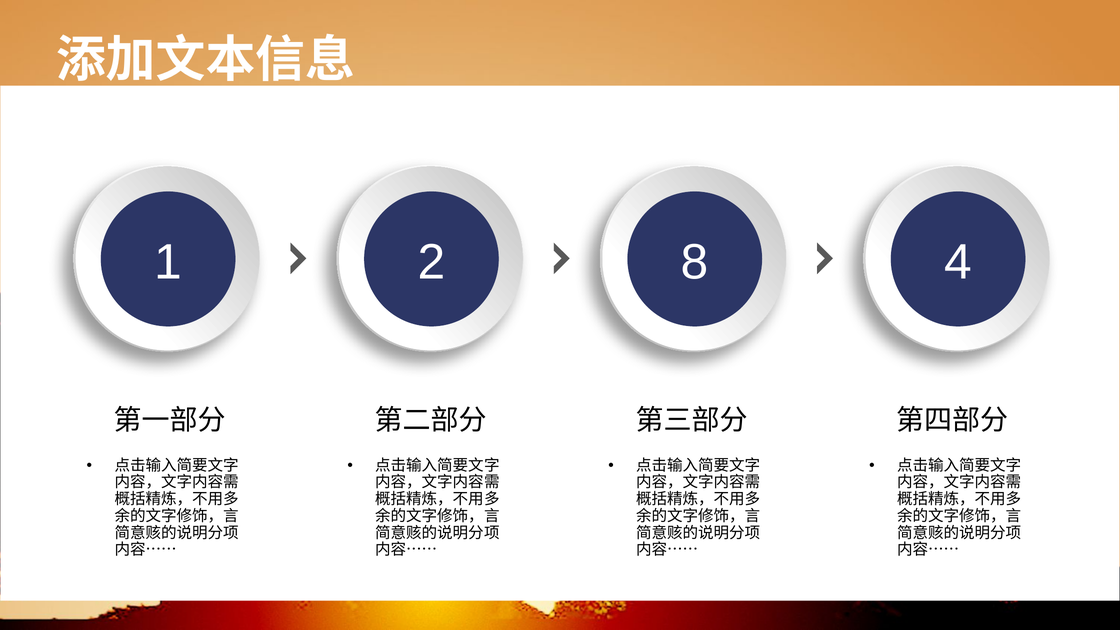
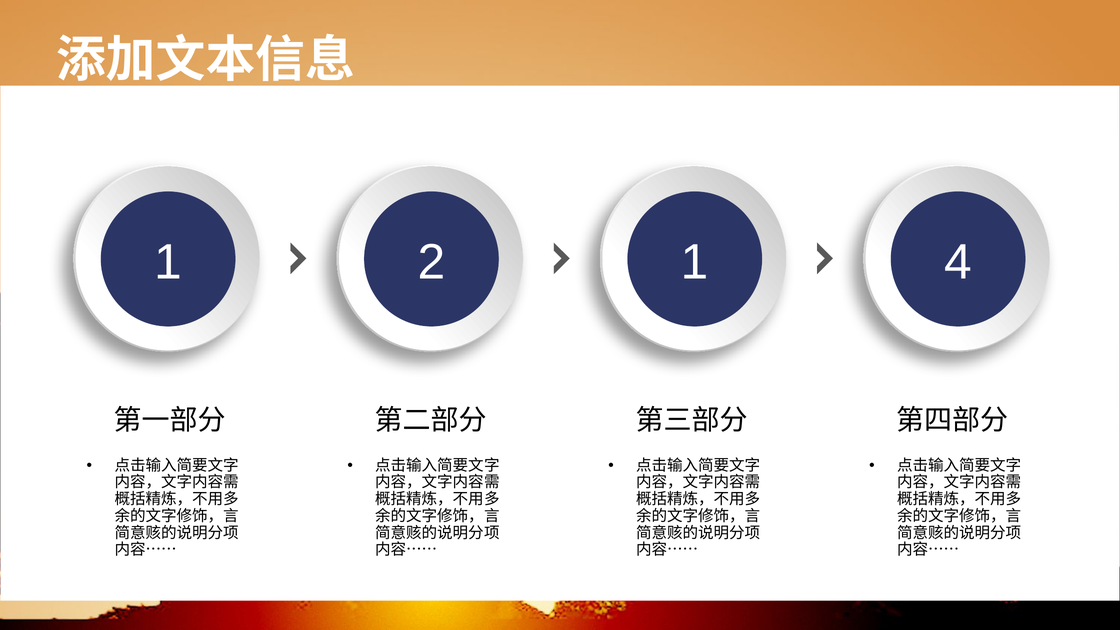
2 8: 8 -> 1
